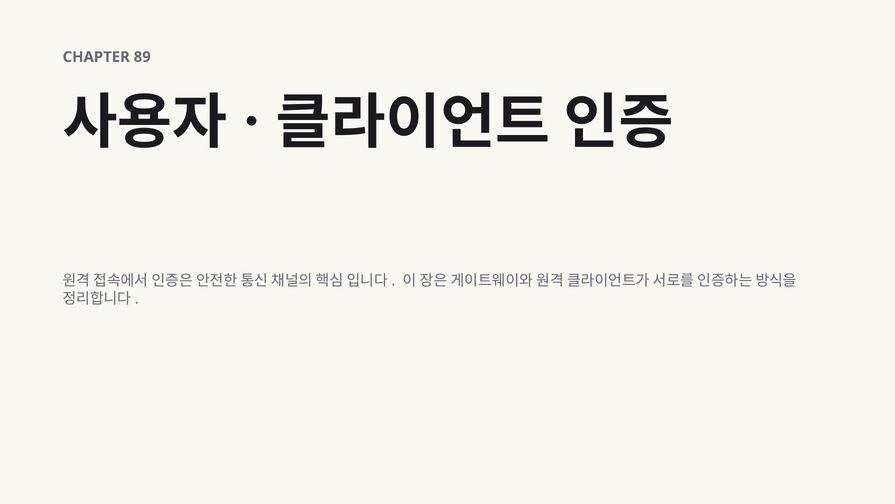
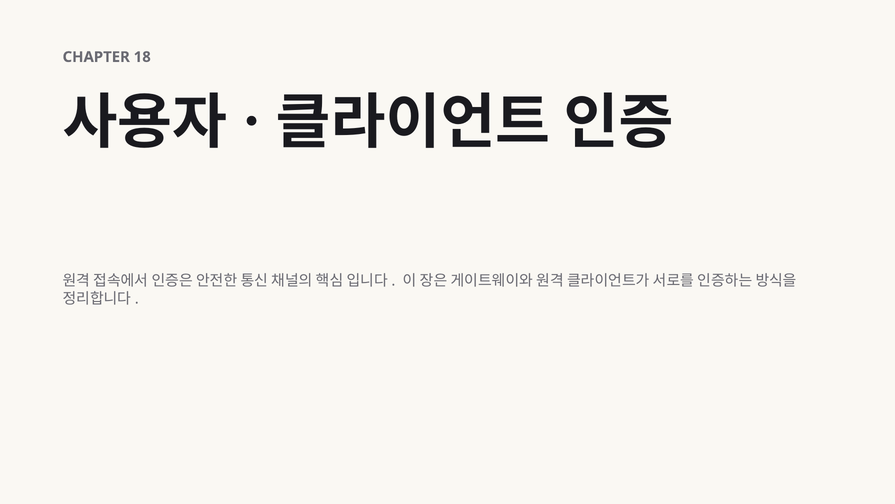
89: 89 -> 18
